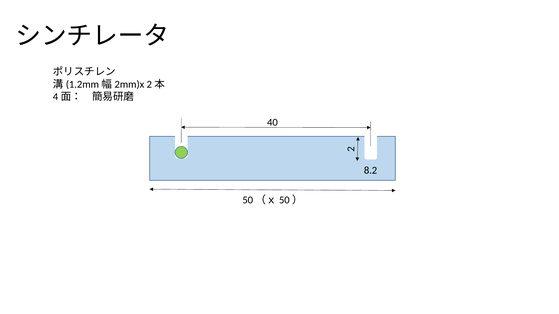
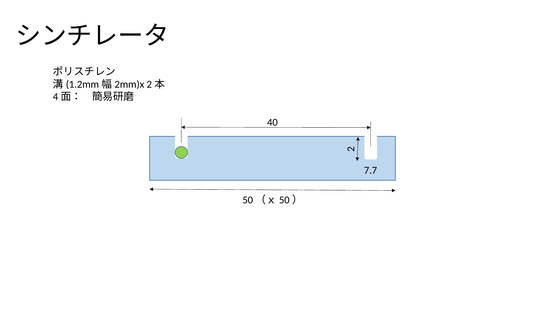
8.2: 8.2 -> 7.7
